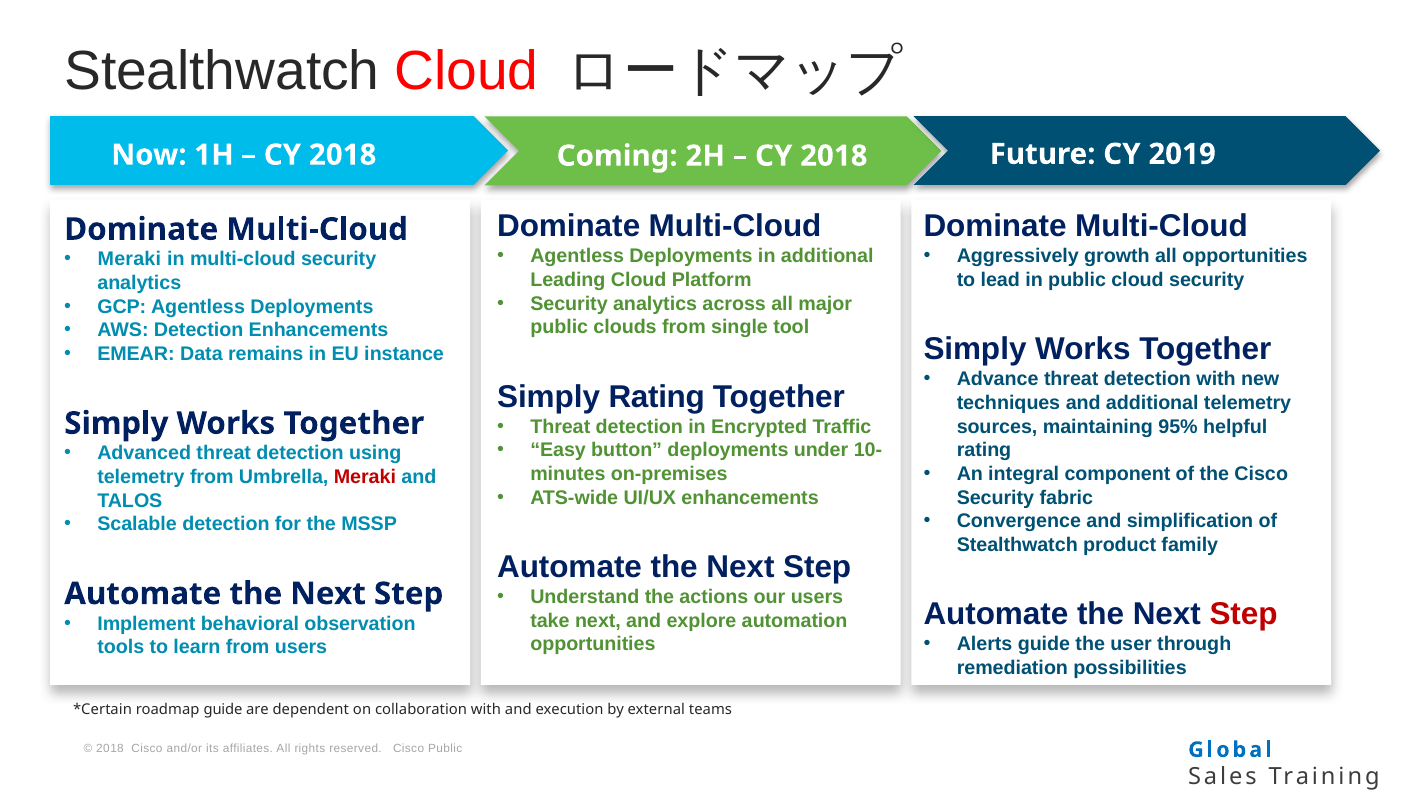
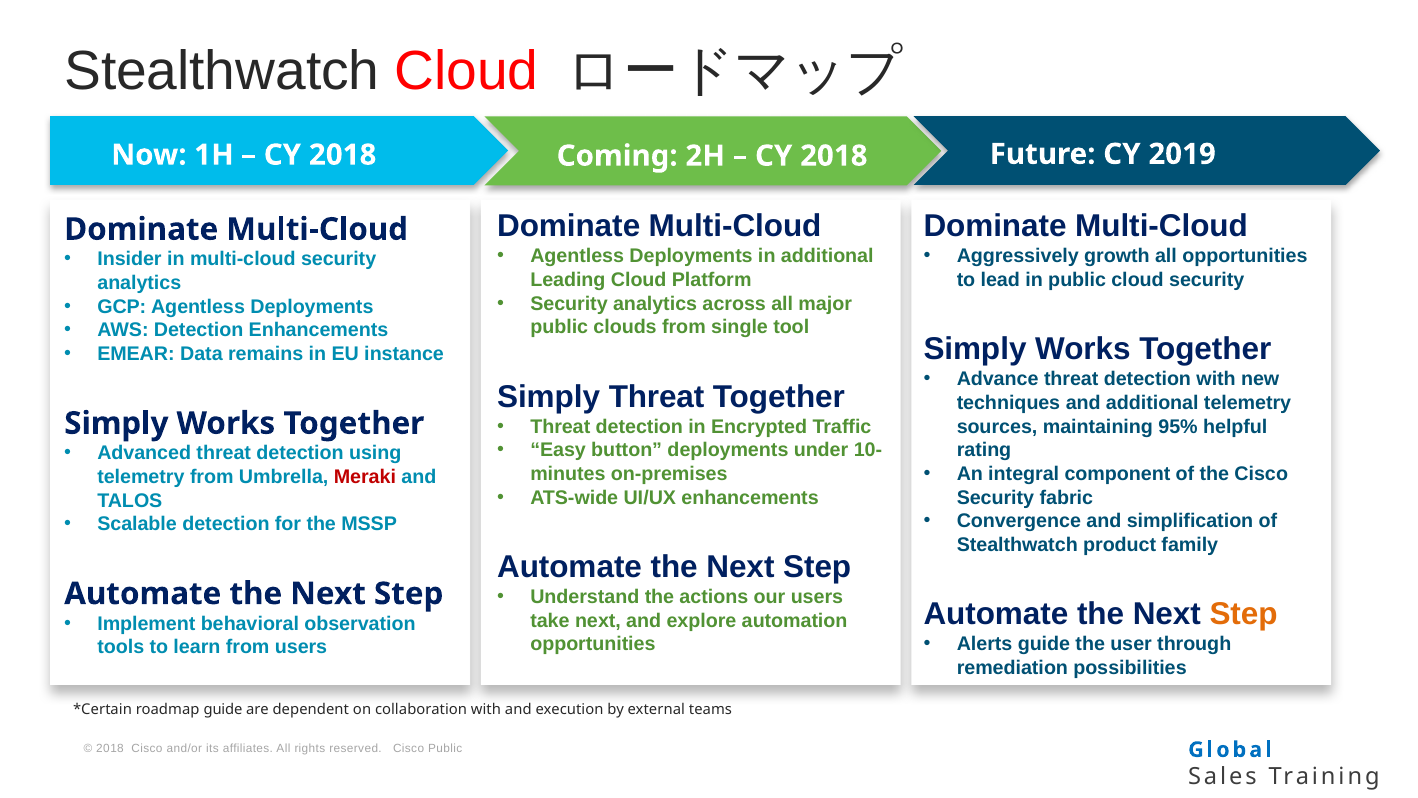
Meraki at (129, 259): Meraki -> Insider
Simply Rating: Rating -> Threat
Step at (1244, 614) colour: red -> orange
